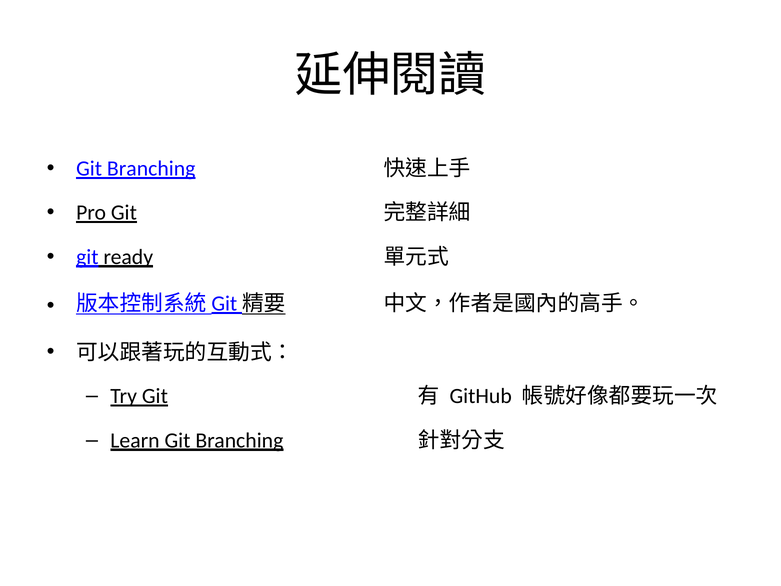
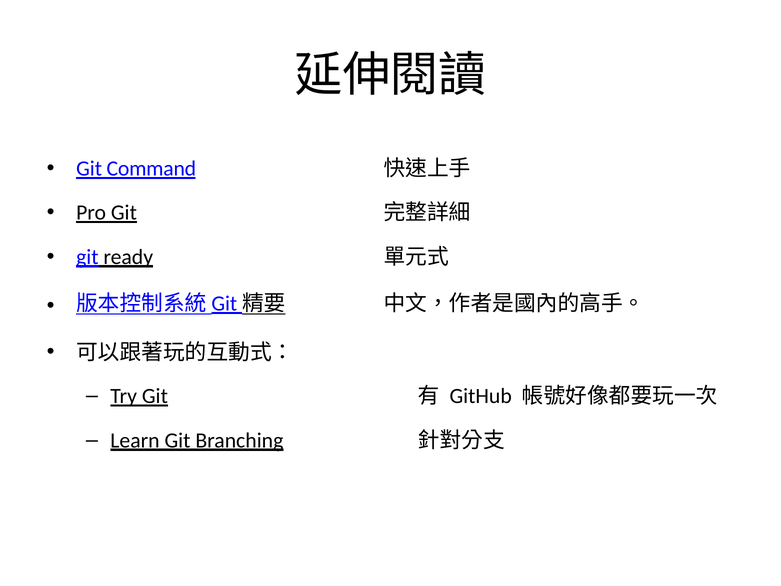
Branching at (151, 168): Branching -> Command
